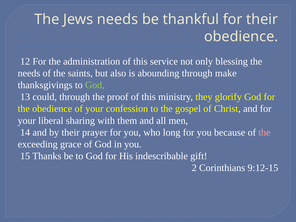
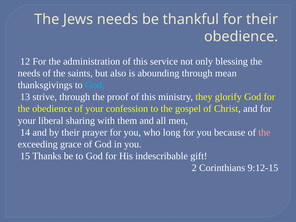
make: make -> mean
God at (95, 85) colour: light green -> light blue
could: could -> strive
